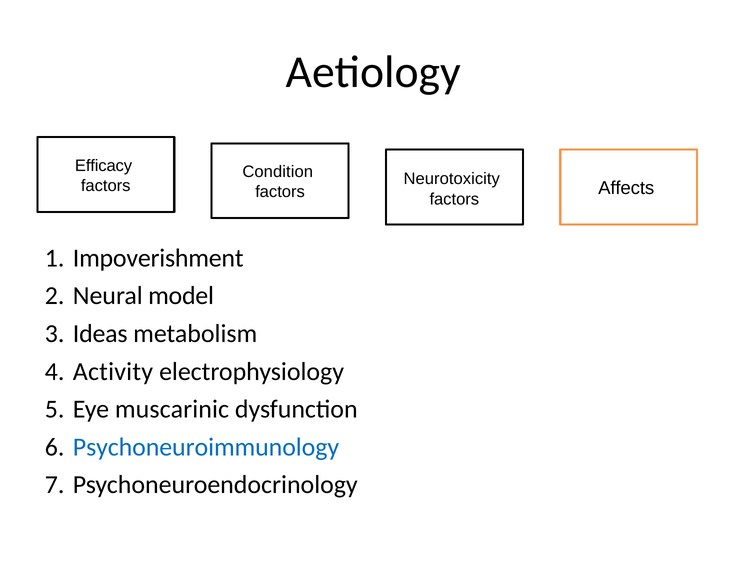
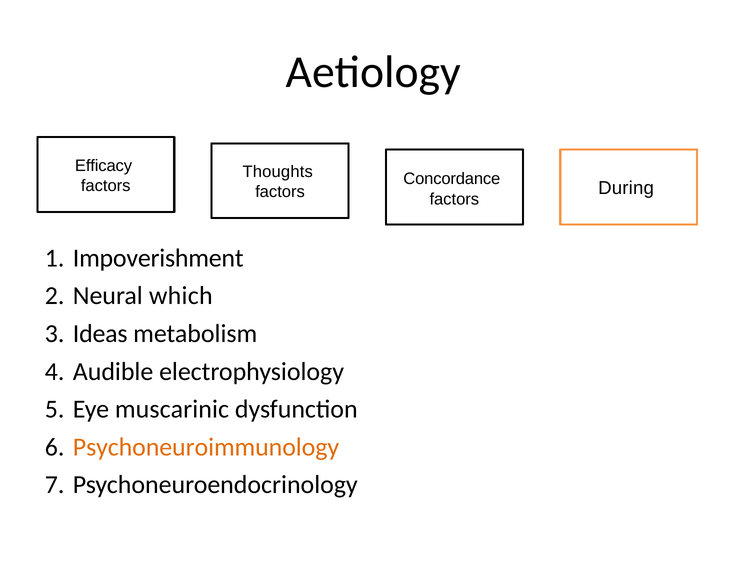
Condition: Condition -> Thoughts
Neurotoxicity: Neurotoxicity -> Concordance
Affects: Affects -> During
model: model -> which
Activity: Activity -> Audible
Psychoneuroimmunology colour: blue -> orange
